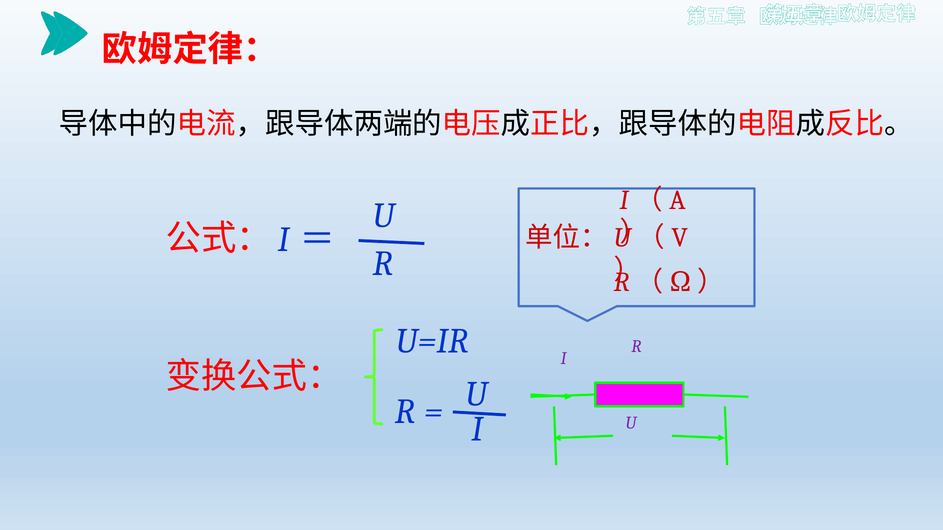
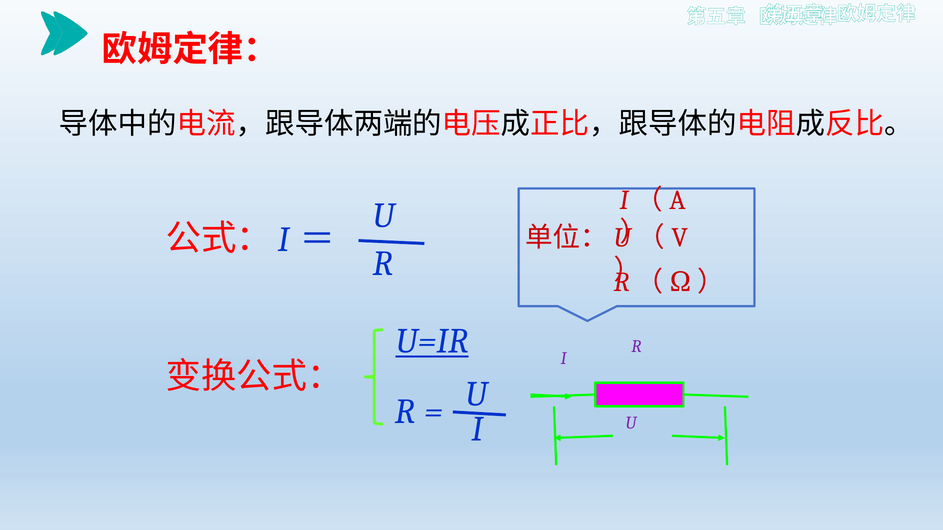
U=IR underline: none -> present
